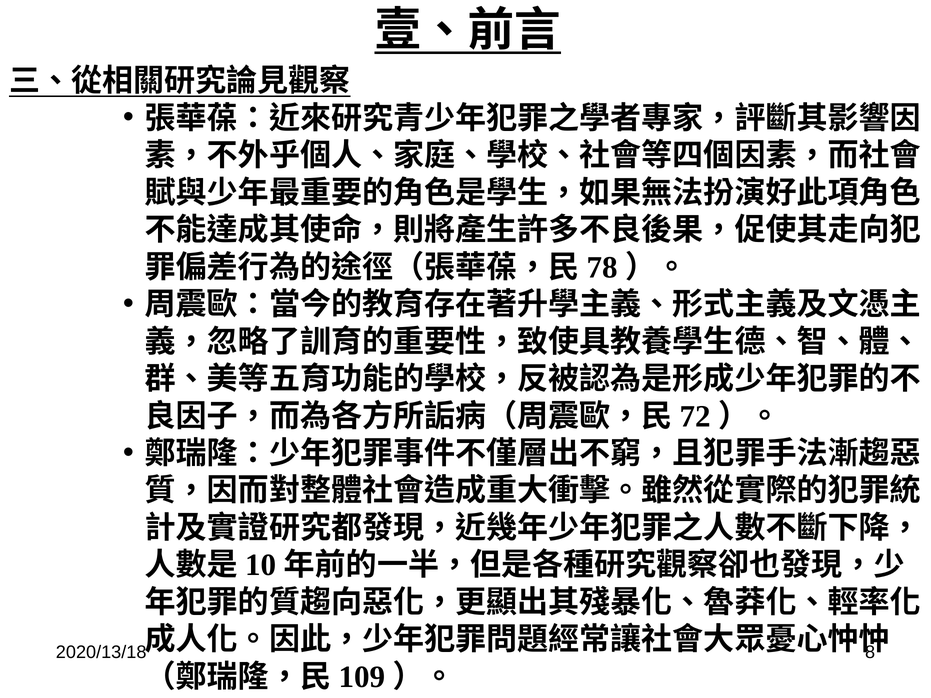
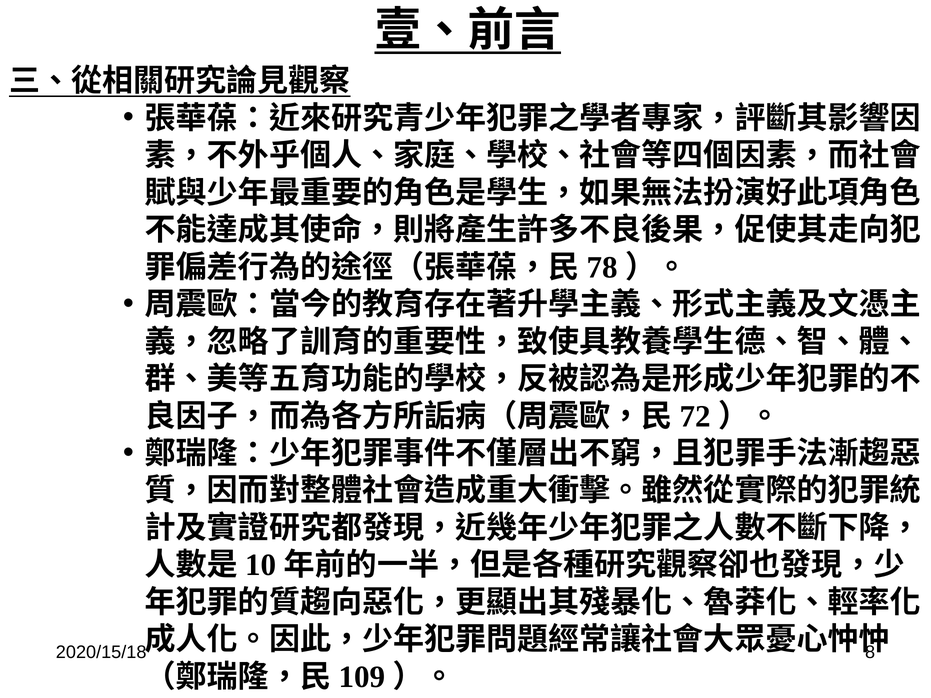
2020/13/18: 2020/13/18 -> 2020/15/18
